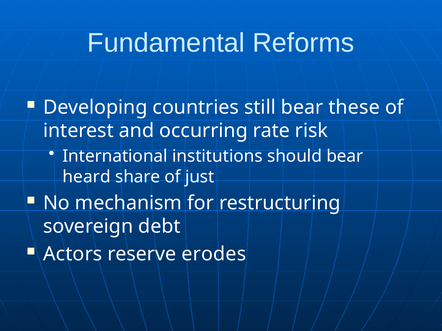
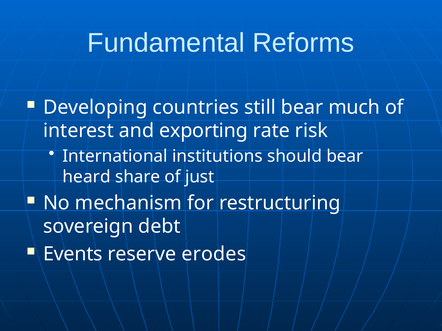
these: these -> much
occurring: occurring -> exporting
Actors: Actors -> Events
